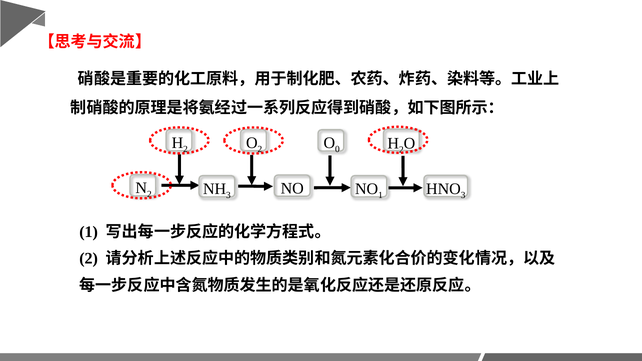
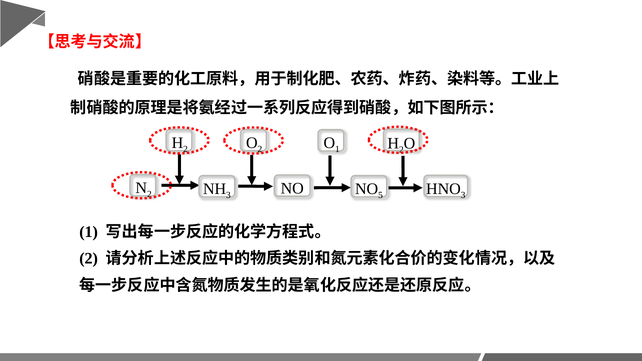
0 at (337, 149): 0 -> 1
NO 1: 1 -> 5
